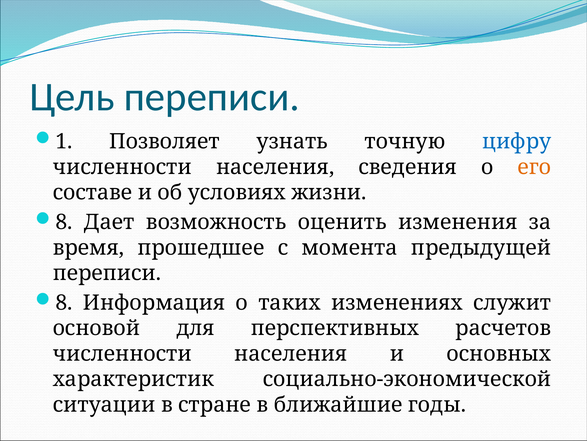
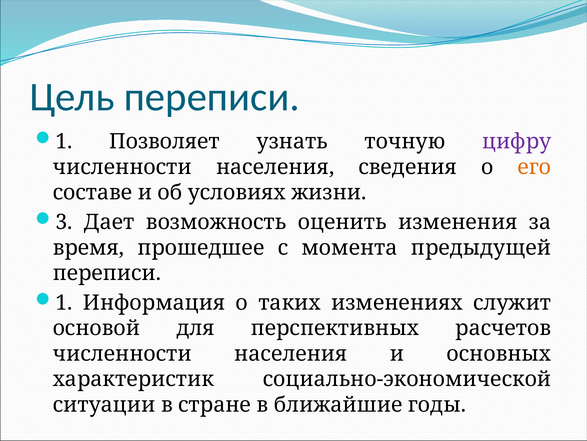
цифру colour: blue -> purple
8 at (64, 222): 8 -> 3
8 at (64, 302): 8 -> 1
